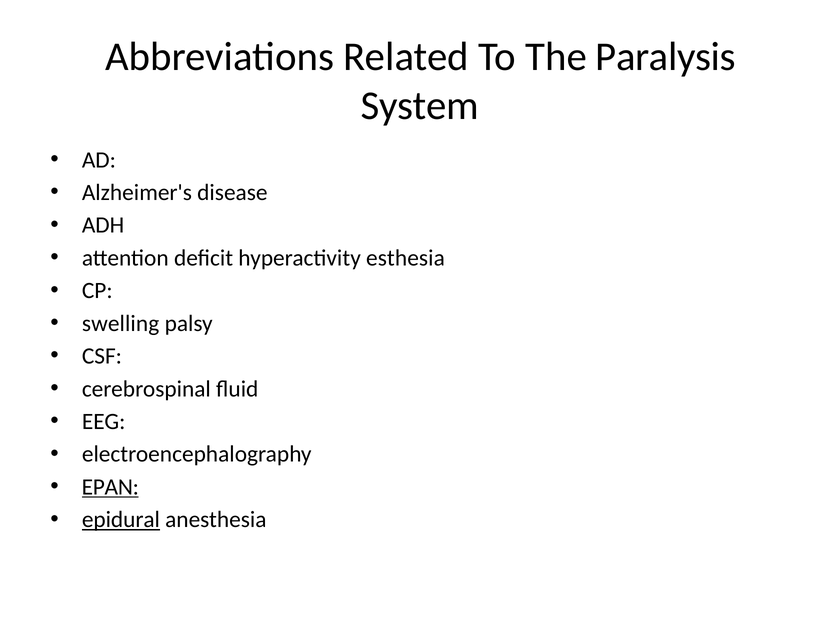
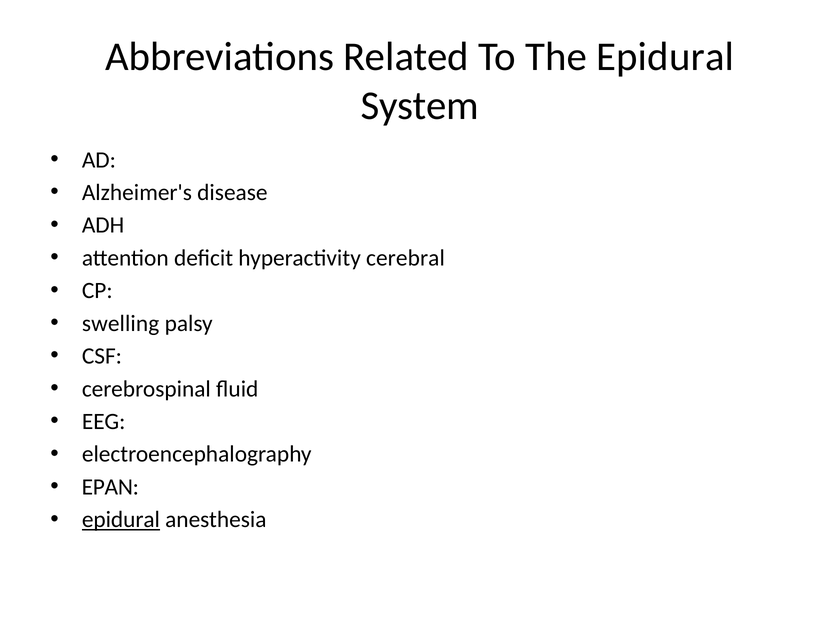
The Paralysis: Paralysis -> Epidural
esthesia: esthesia -> cerebral
EPAN underline: present -> none
